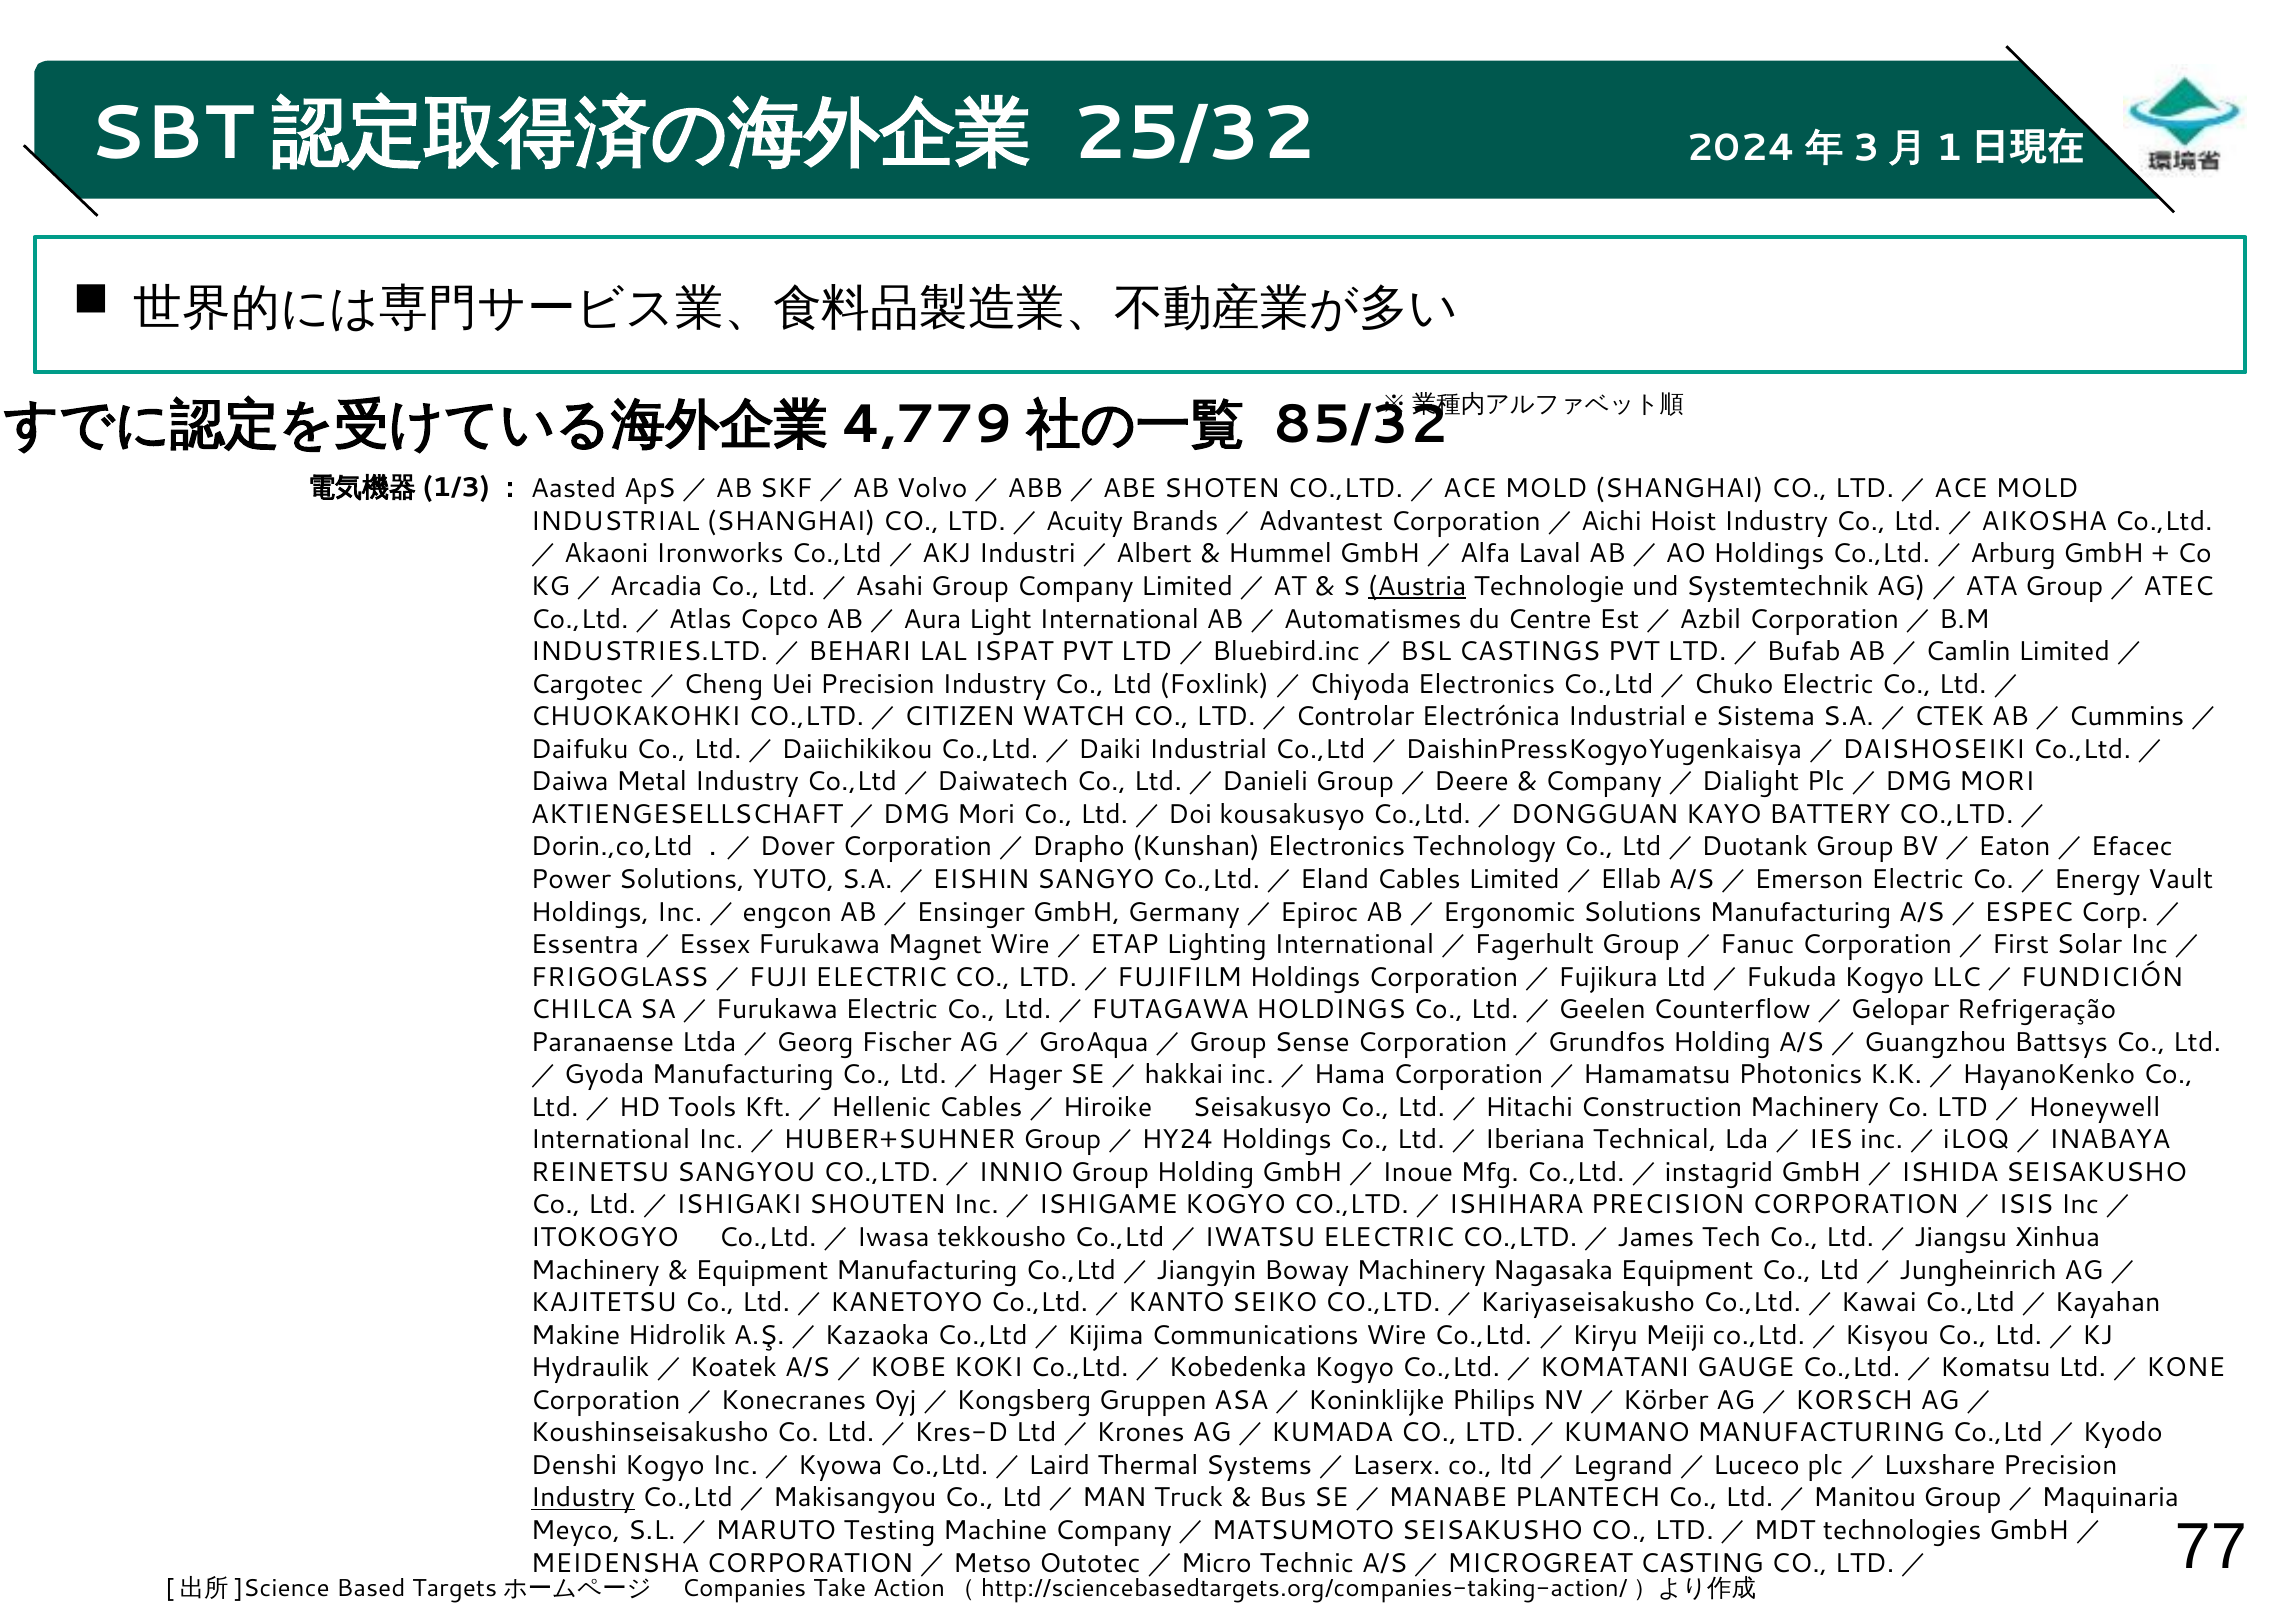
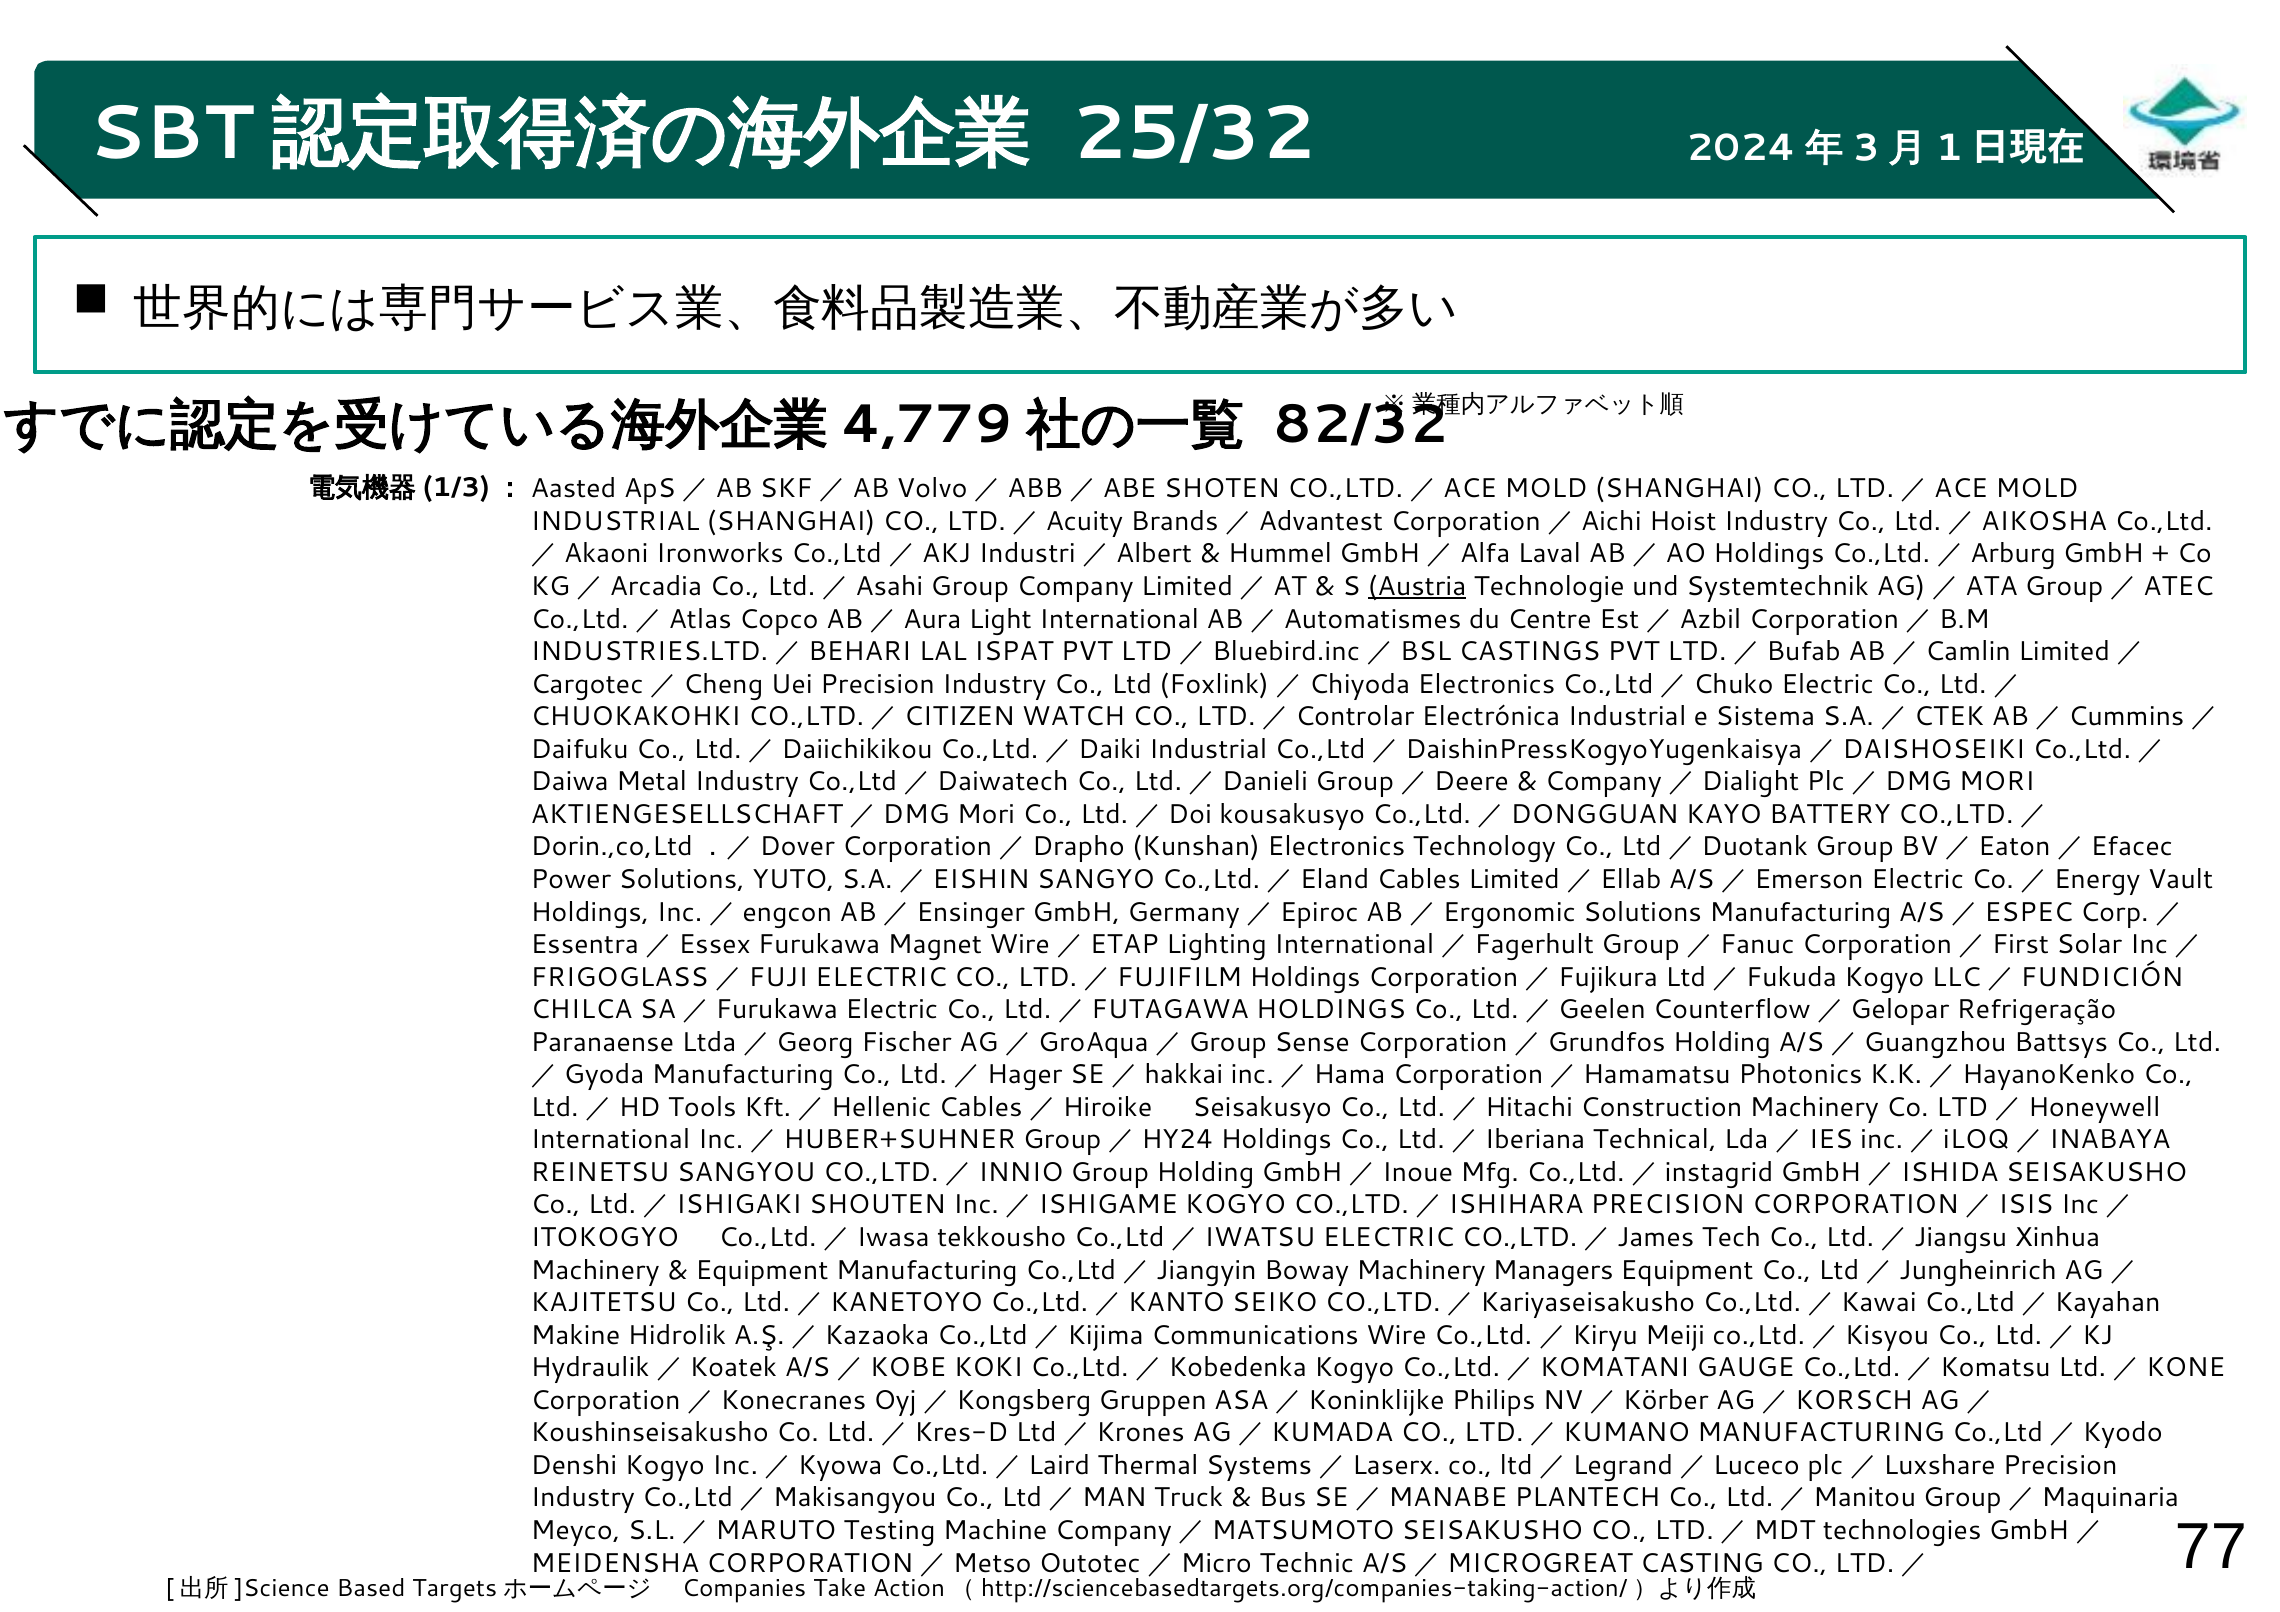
85/32: 85/32 -> 82/32
Nagasaka: Nagasaka -> Managers
Industry at (583, 1498) underline: present -> none
